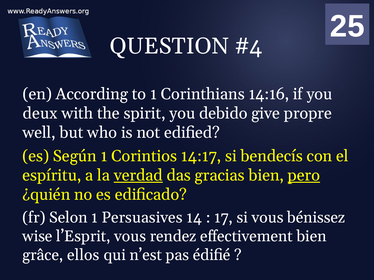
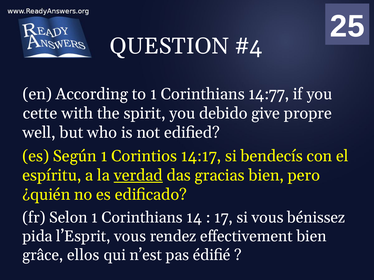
14:16: 14:16 -> 14:77
deux: deux -> cette
pero underline: present -> none
Selon 1 Persuasives: Persuasives -> Corinthians
wise: wise -> pida
